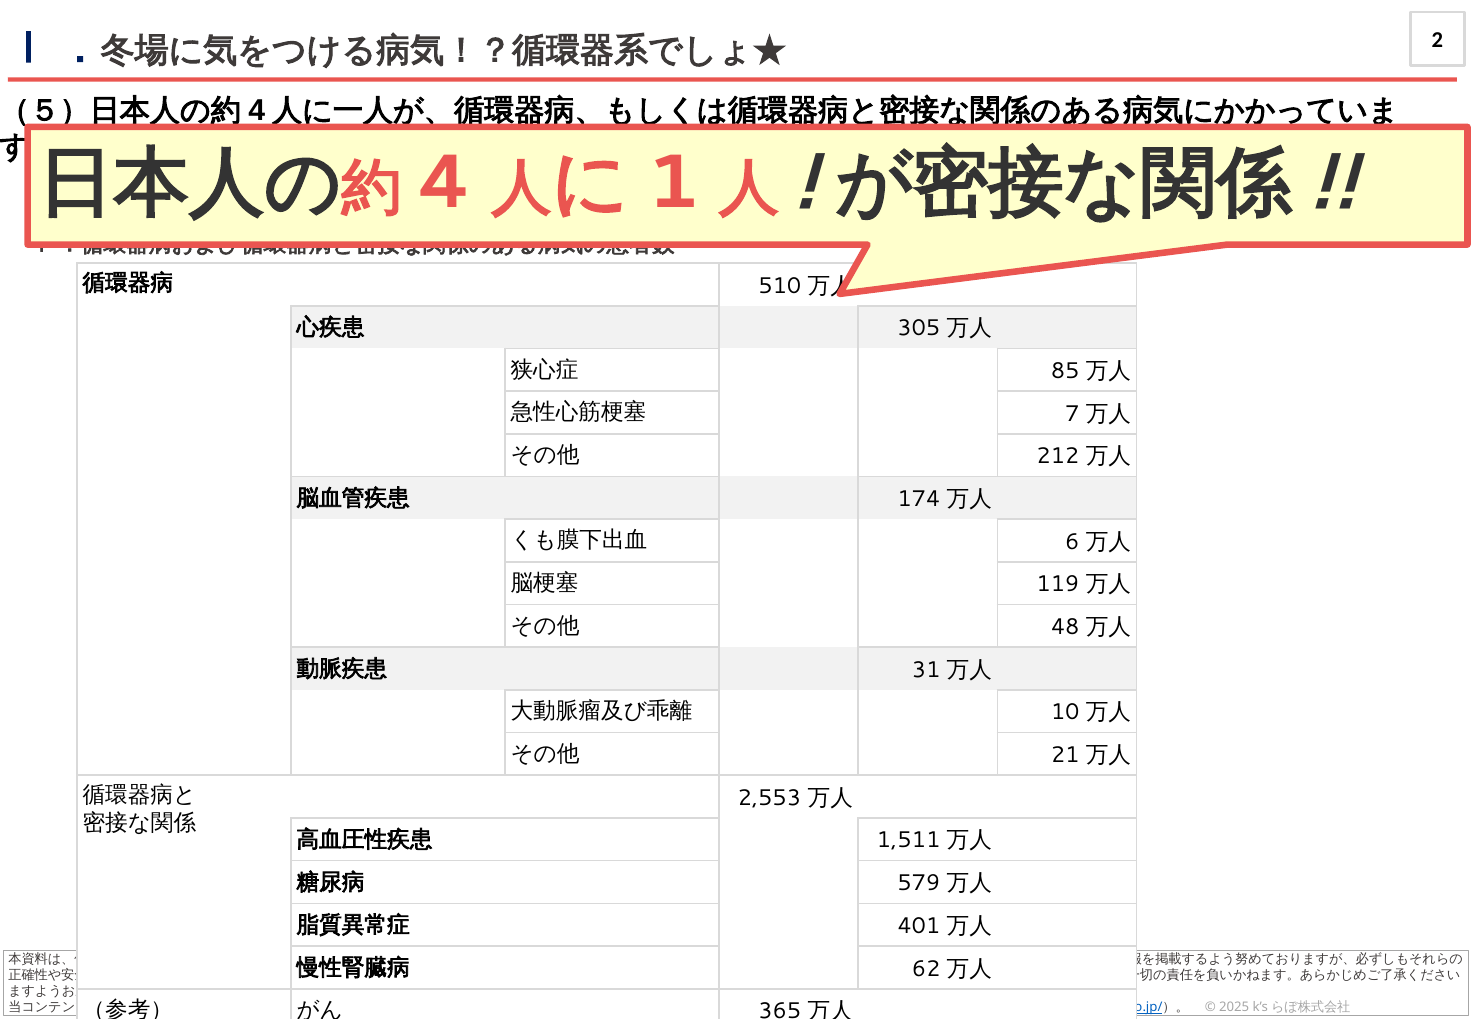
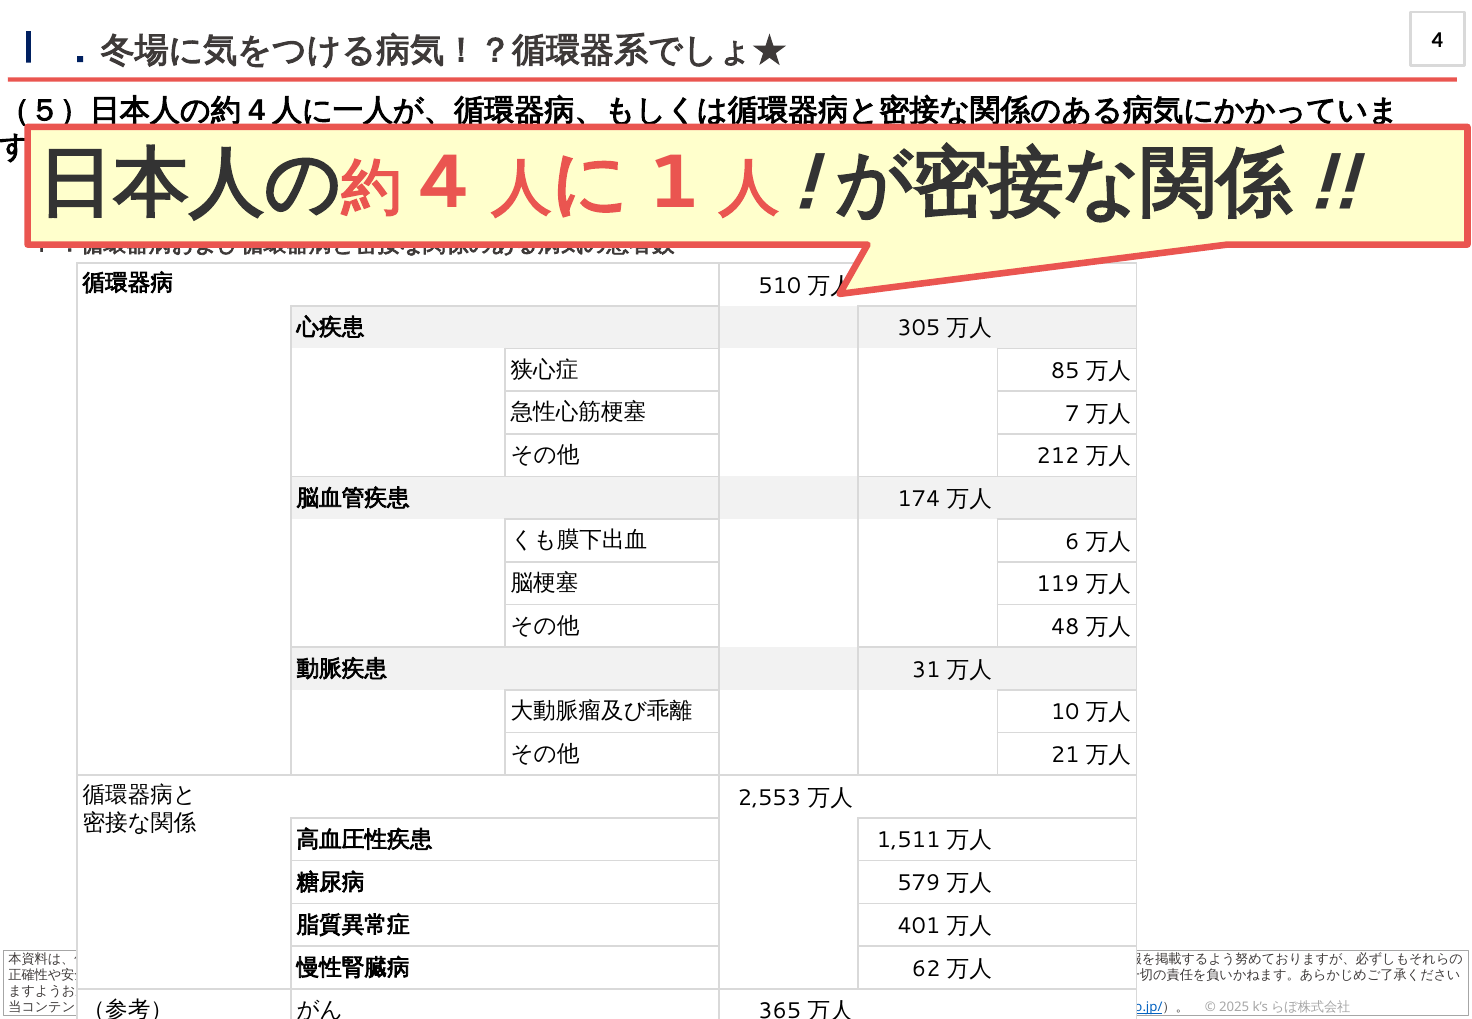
2 at (1437, 40): 2 -> 4
